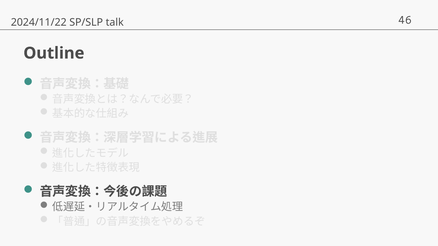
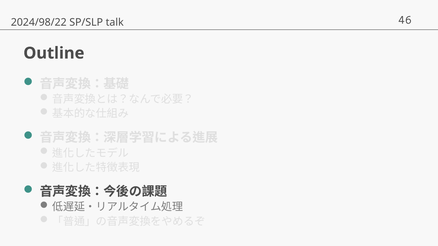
2024/11/22: 2024/11/22 -> 2024/98/22
